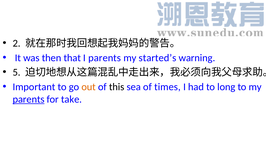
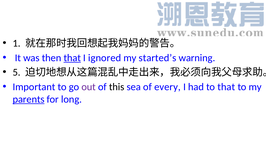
2: 2 -> 1
that at (72, 58) underline: none -> present
I parents: parents -> ignored
out colour: orange -> purple
times: times -> every
to long: long -> that
take: take -> long
